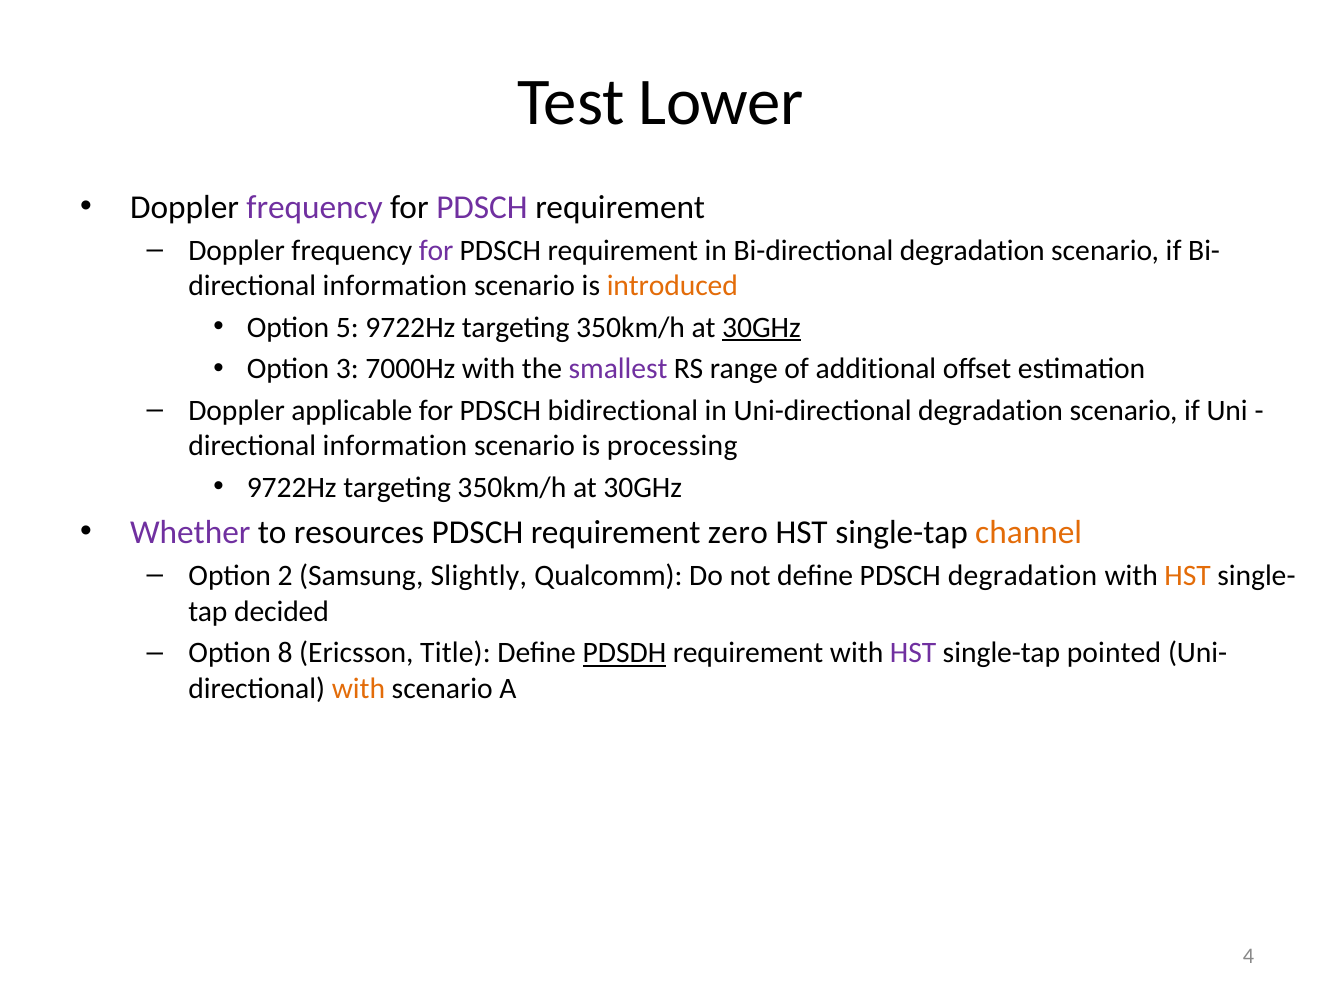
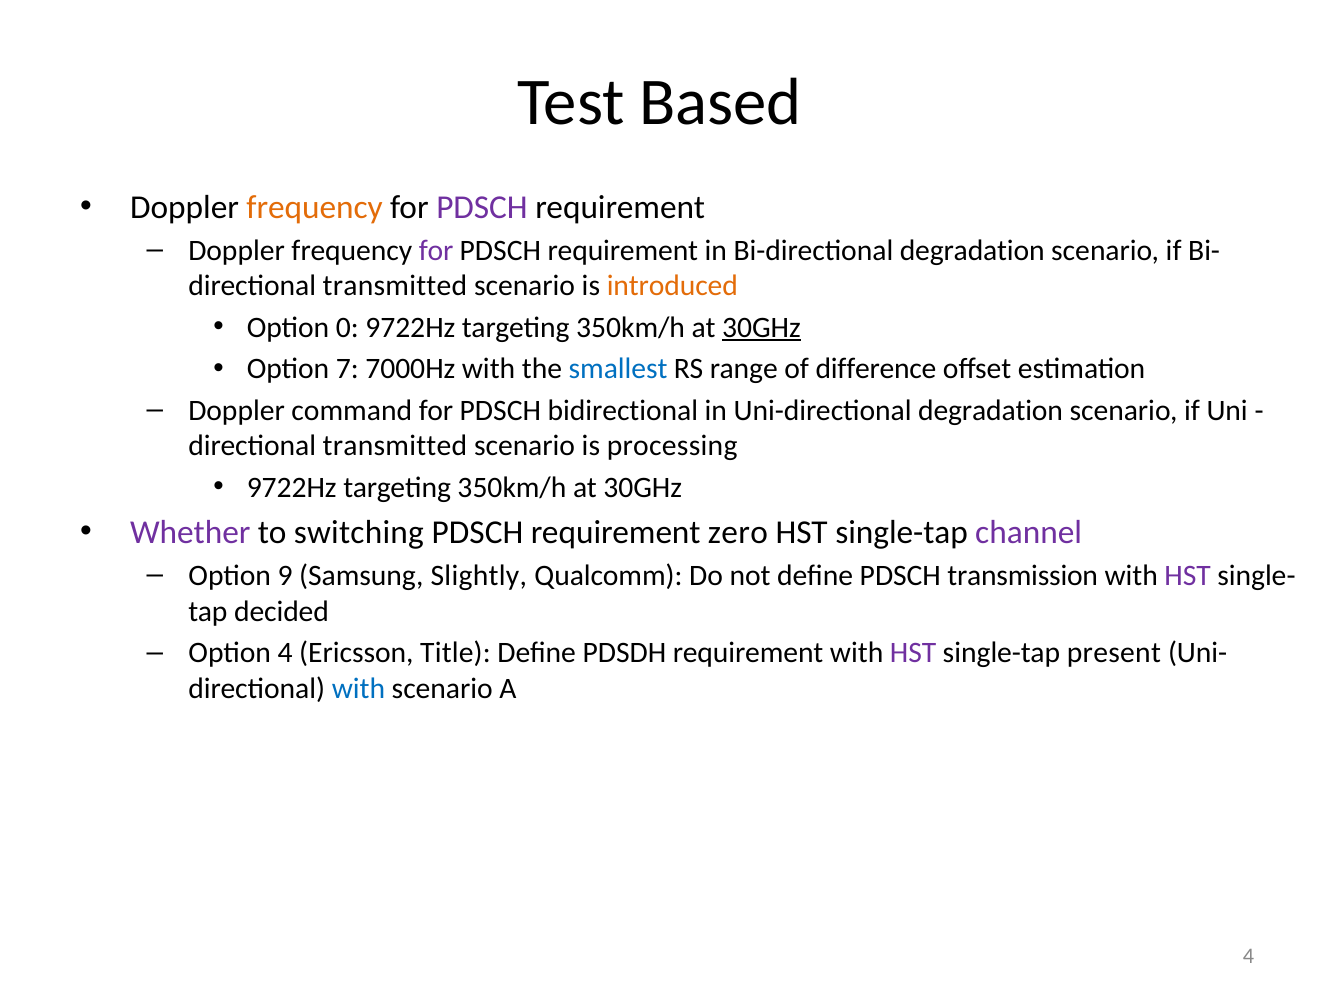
Lower: Lower -> Based
frequency at (315, 207) colour: purple -> orange
information at (395, 286): information -> transmitted
5: 5 -> 0
3: 3 -> 7
smallest colour: purple -> blue
additional: additional -> difference
applicable: applicable -> command
information at (395, 446): information -> transmitted
resources: resources -> switching
channel colour: orange -> purple
2: 2 -> 9
PDSCH degradation: degradation -> transmission
HST at (1188, 576) colour: orange -> purple
Option 8: 8 -> 4
PDSDH underline: present -> none
pointed: pointed -> present
with at (358, 688) colour: orange -> blue
